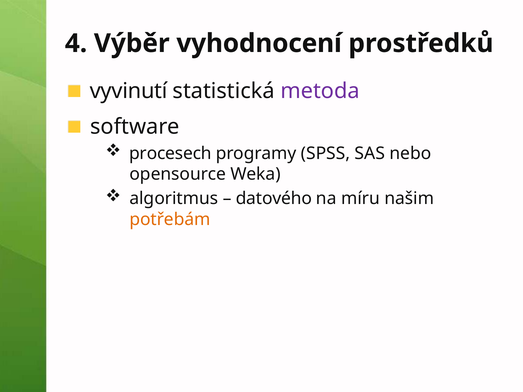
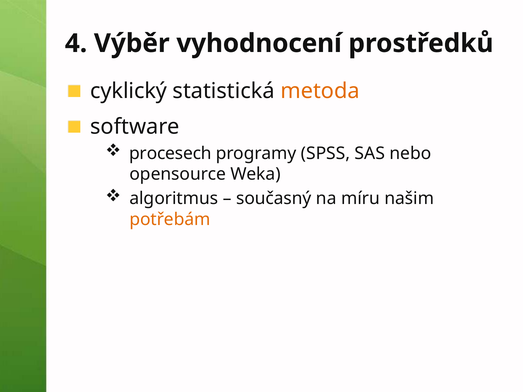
vyvinutí: vyvinutí -> cyklický
metoda colour: purple -> orange
datového: datového -> současný
